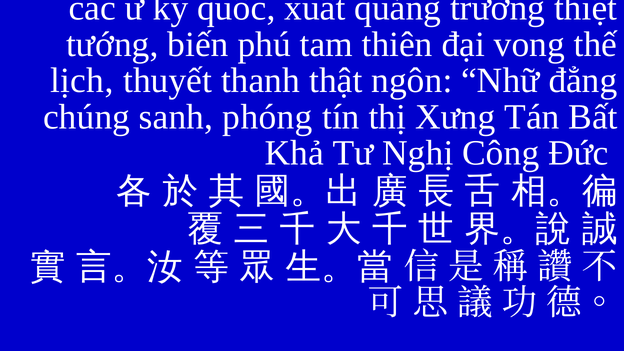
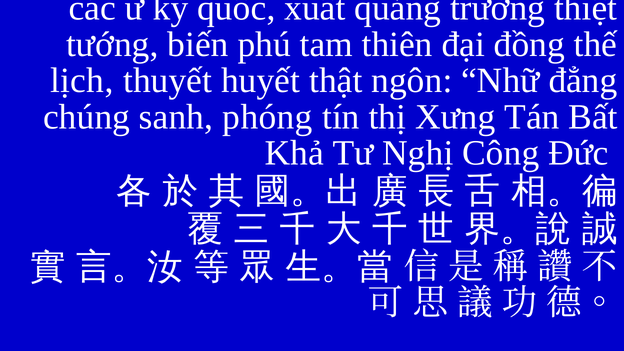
vong: vong -> đồng
thanh: thanh -> huyết
